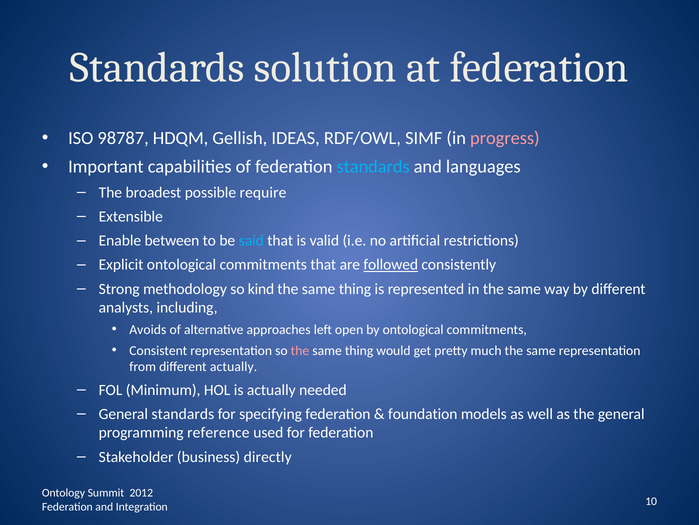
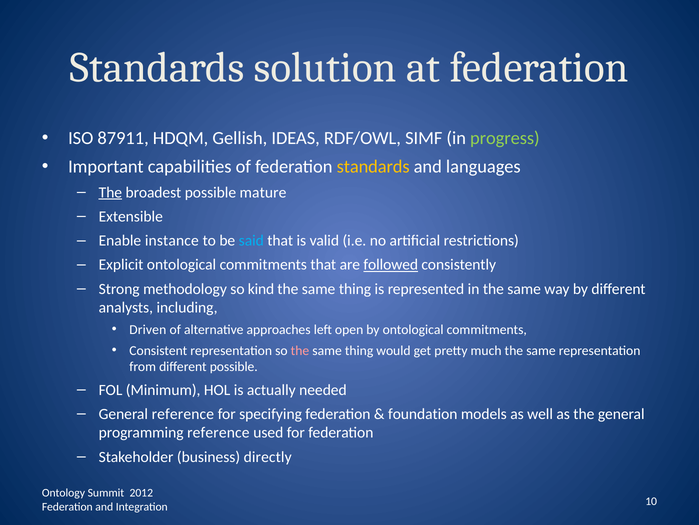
98787: 98787 -> 87911
progress colour: pink -> light green
standards at (373, 167) colour: light blue -> yellow
The at (110, 192) underline: none -> present
require: require -> mature
between: between -> instance
Avoids: Avoids -> Driven
different actually: actually -> possible
General standards: standards -> reference
